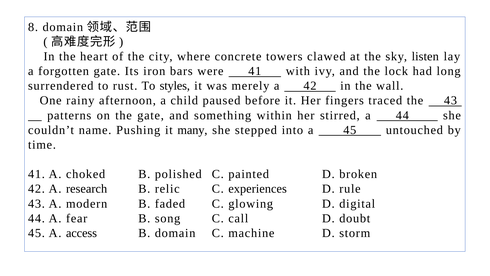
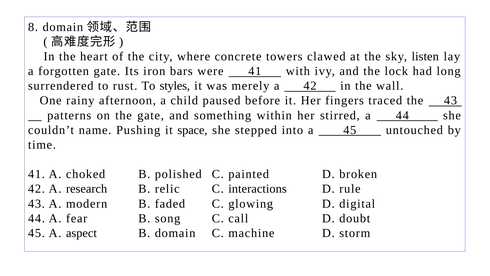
many: many -> space
experiences: experiences -> interactions
access: access -> aspect
